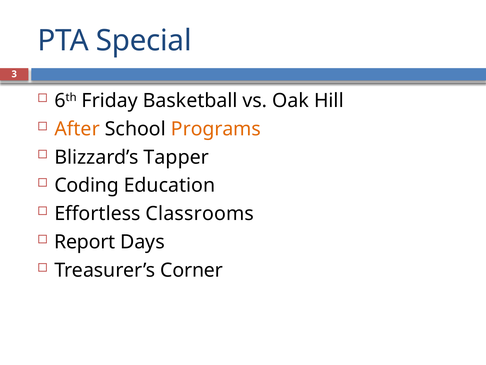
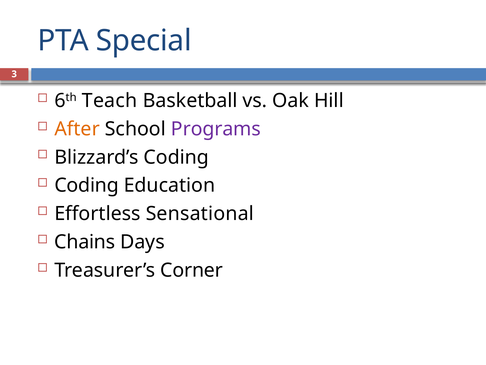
Friday: Friday -> Teach
Programs colour: orange -> purple
Blizzard’s Tapper: Tapper -> Coding
Classrooms: Classrooms -> Sensational
Report: Report -> Chains
